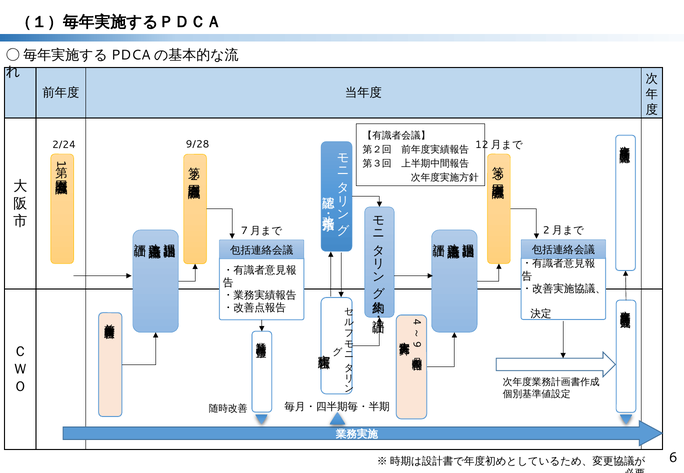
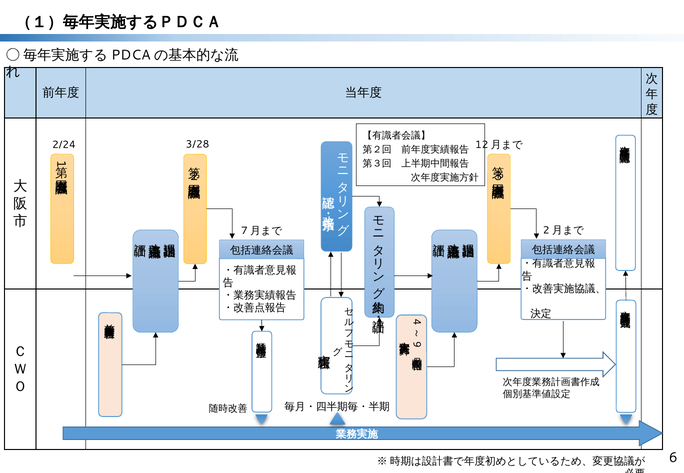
9/28: 9/28 -> 3/28
